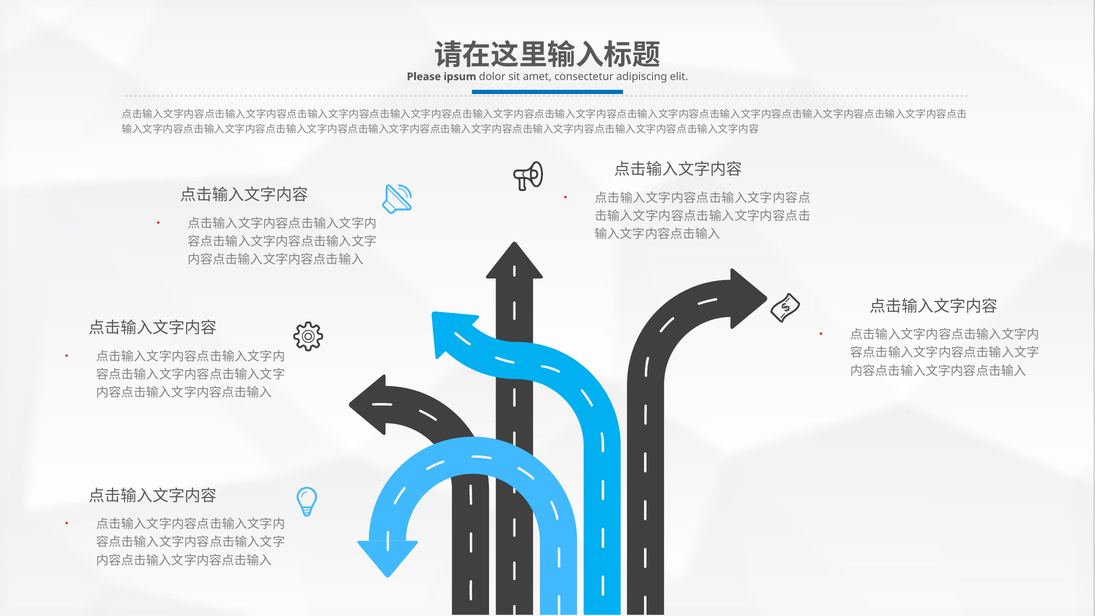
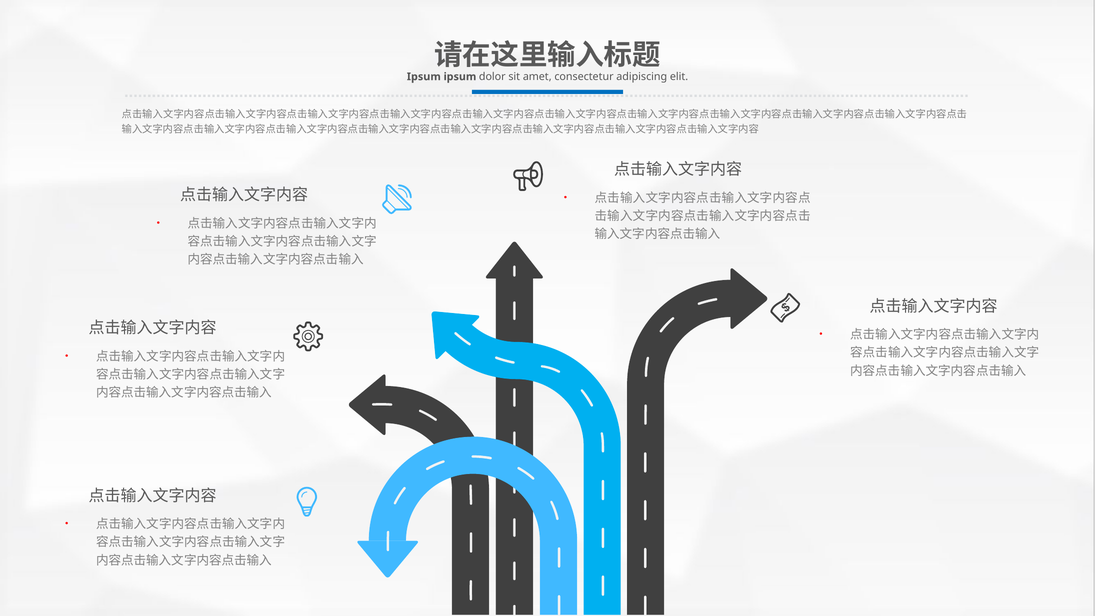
Please at (424, 77): Please -> Ipsum
